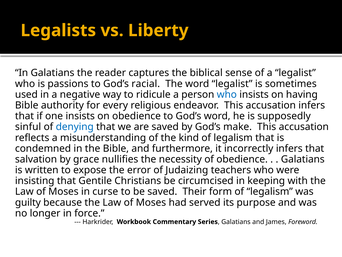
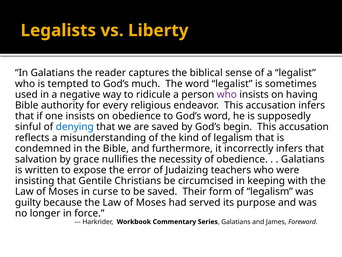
passions: passions -> tempted
racial: racial -> much
who at (227, 94) colour: blue -> purple
make: make -> begin
